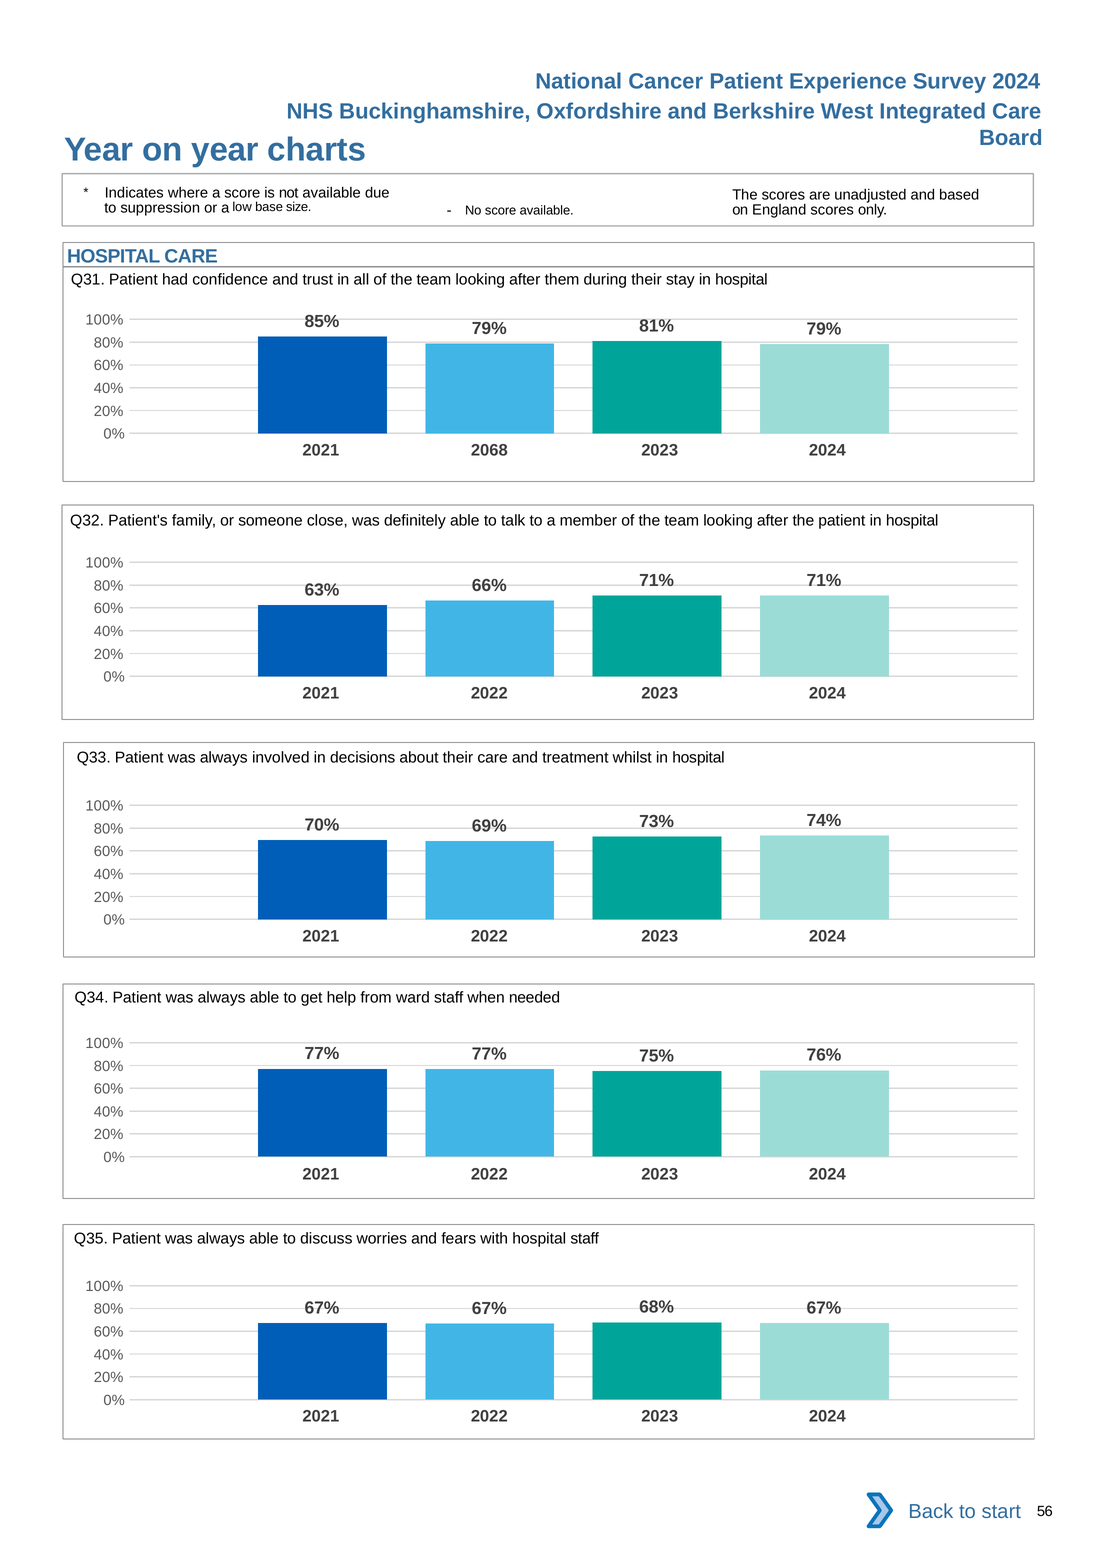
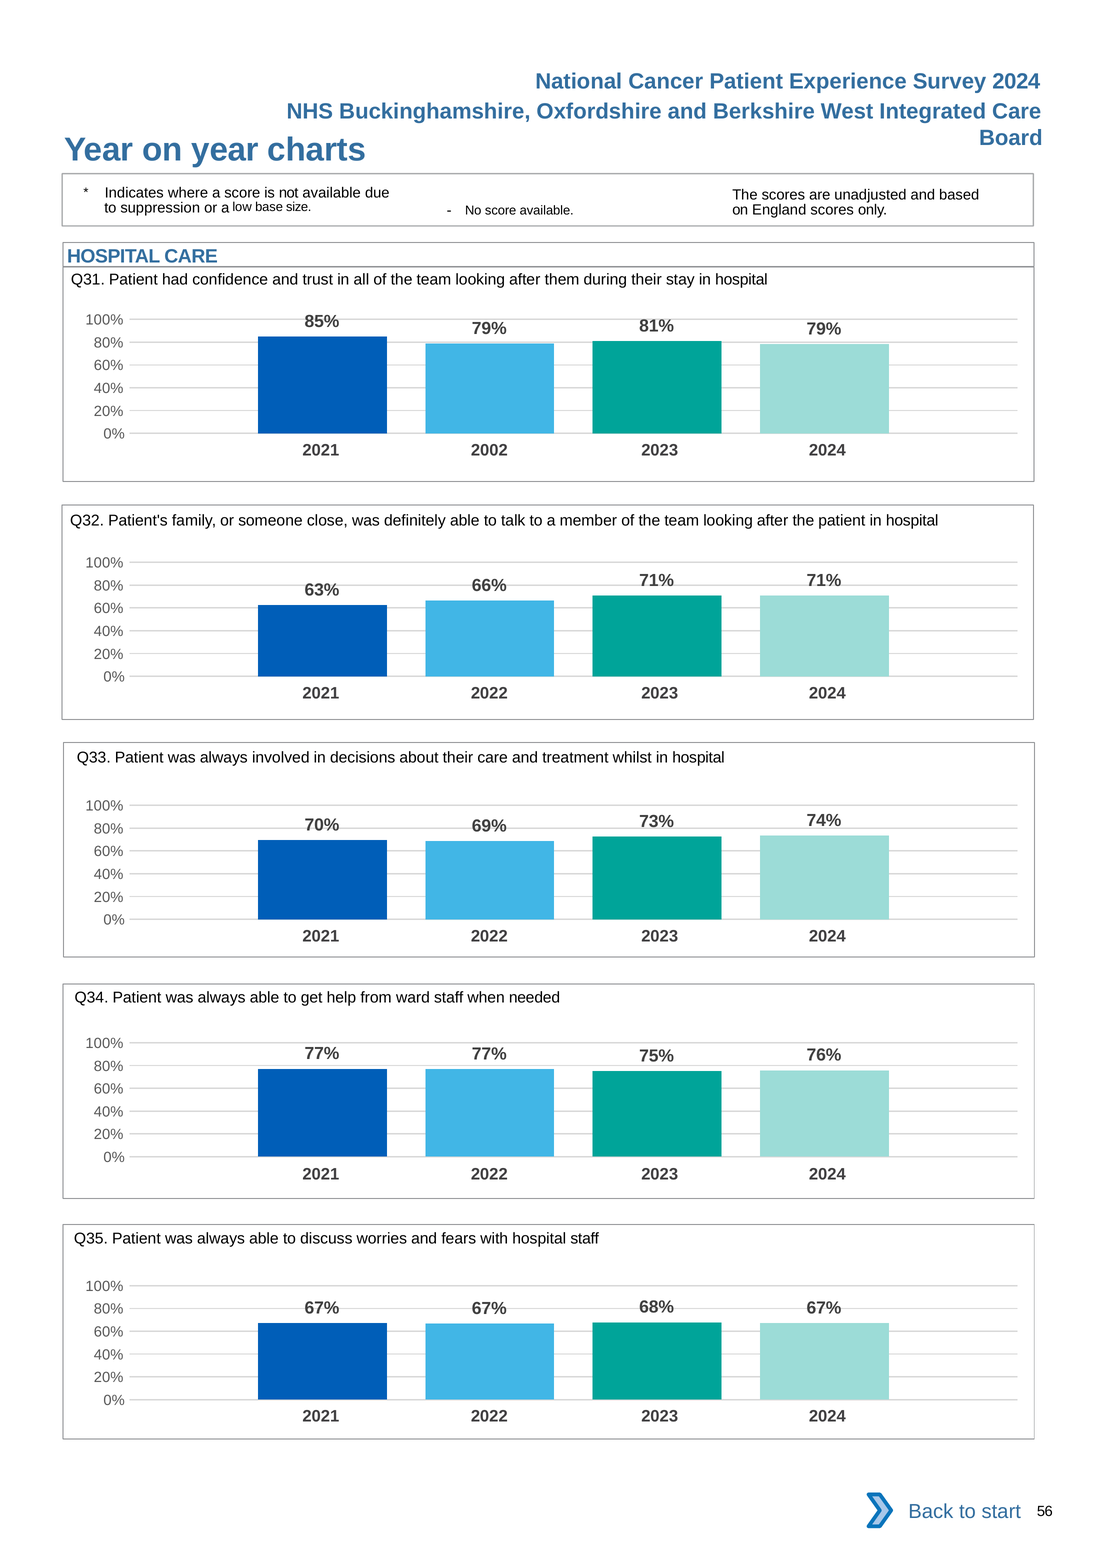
2068: 2068 -> 2002
